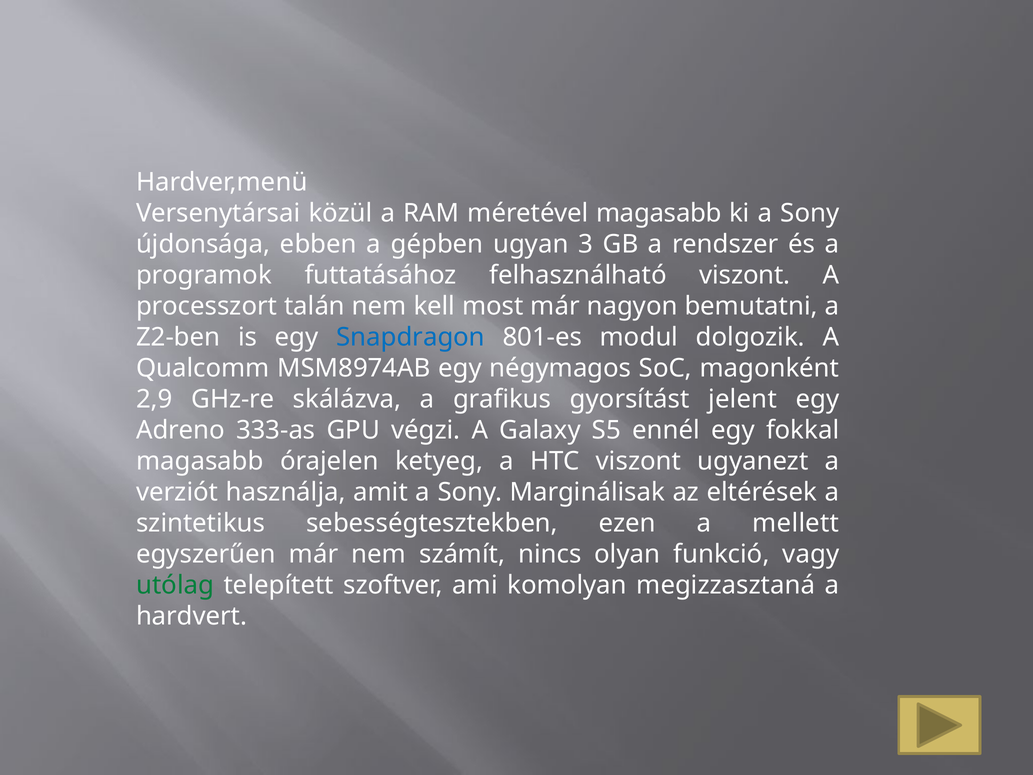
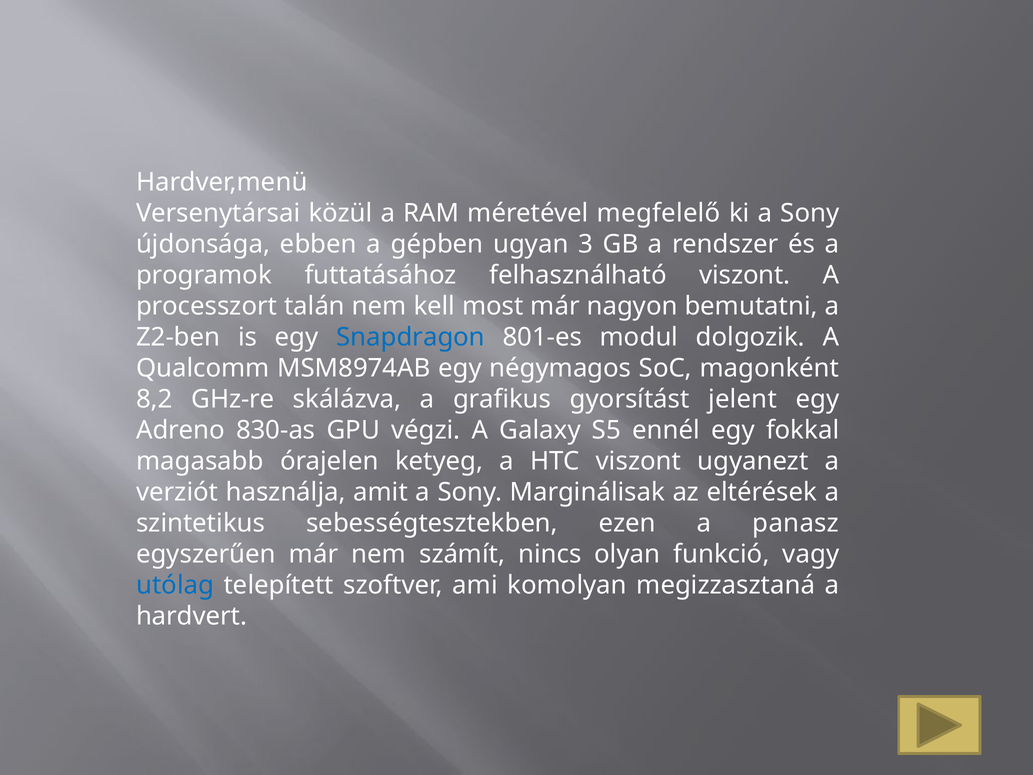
méretével magasabb: magasabb -> megfelelő
2,9: 2,9 -> 8,2
333-as: 333-as -> 830-as
mellett: mellett -> panasz
utólag colour: green -> blue
